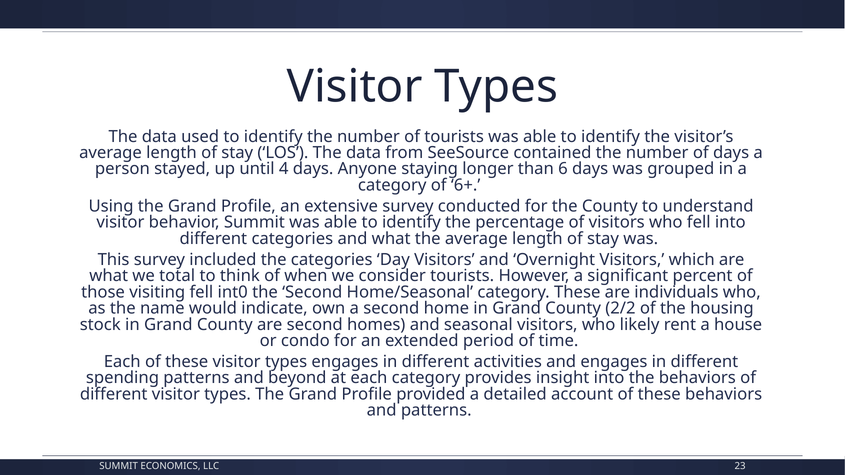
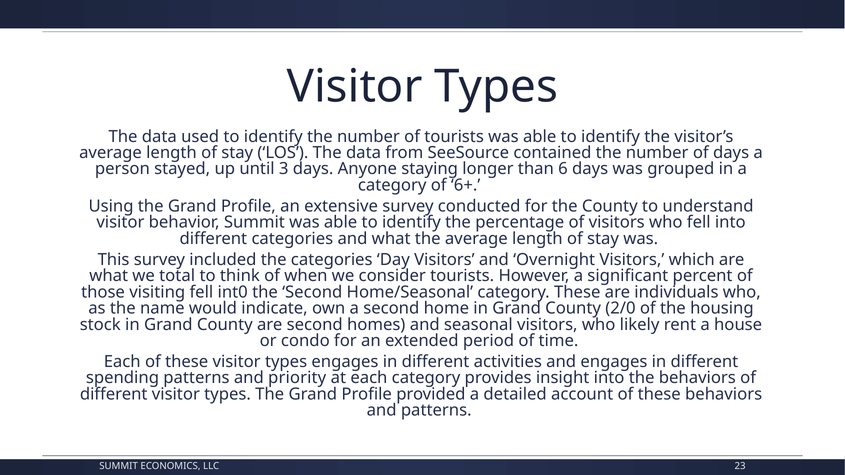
4: 4 -> 3
2/2: 2/2 -> 2/0
beyond: beyond -> priority
